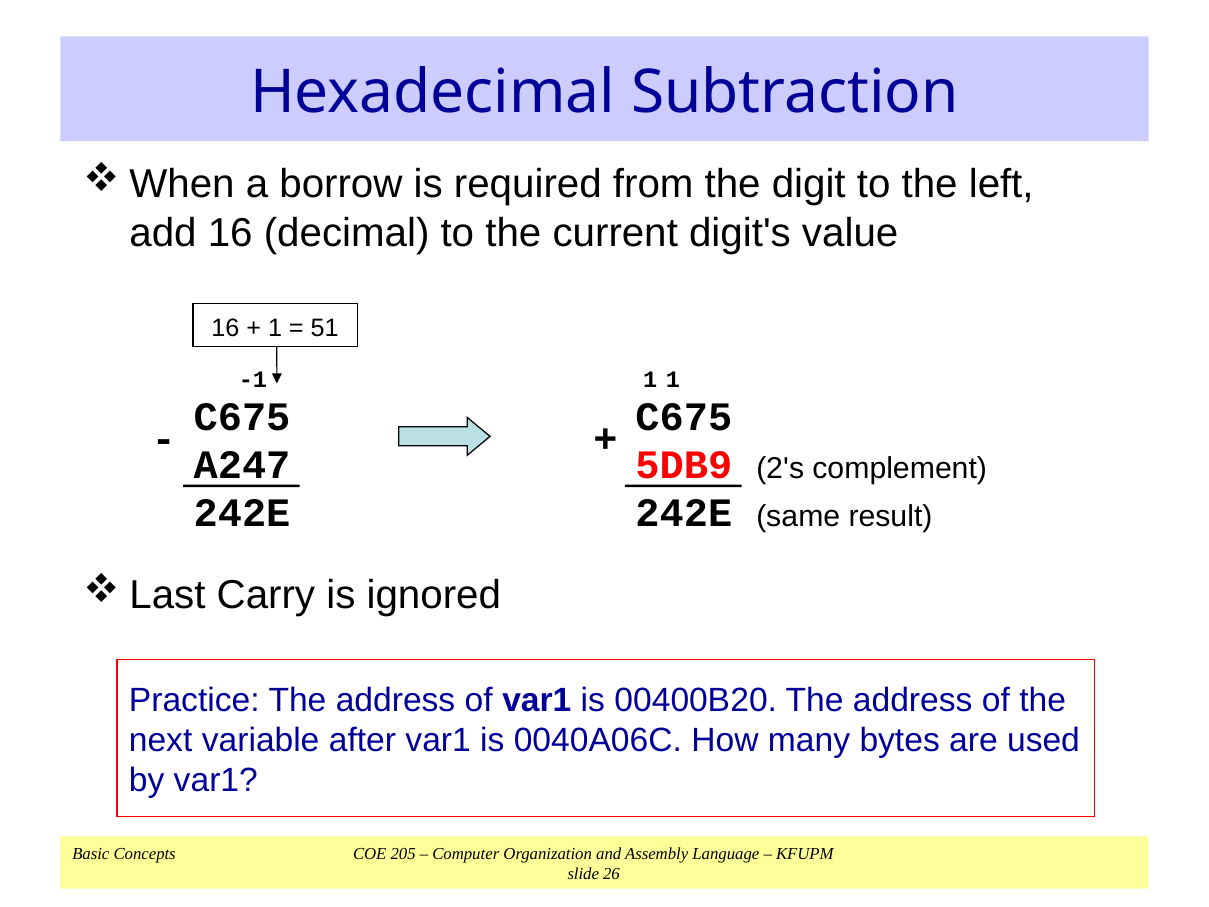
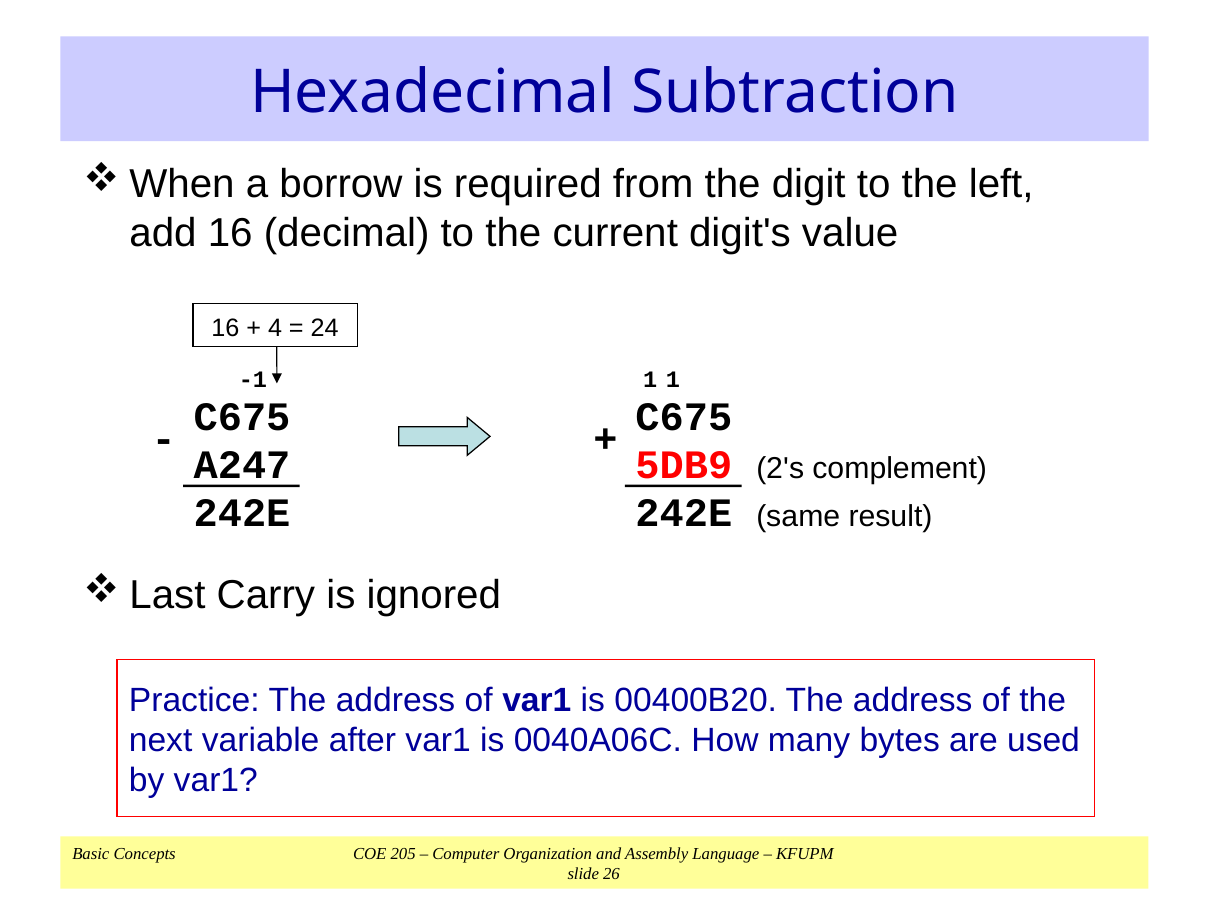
1 at (275, 328): 1 -> 4
51: 51 -> 24
